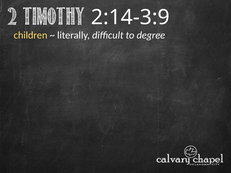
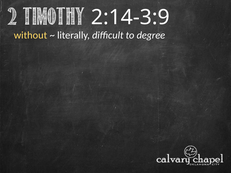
children: children -> without
